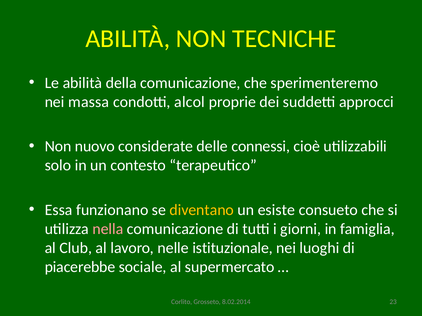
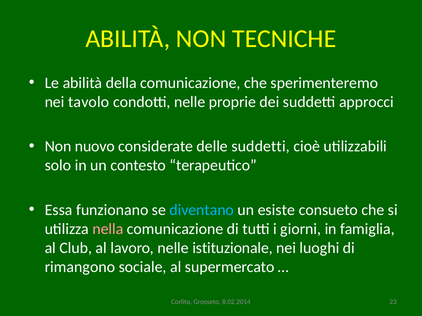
massa: massa -> tavolo
condotti alcol: alcol -> nelle
delle connessi: connessi -> suddetti
diventano colour: yellow -> light blue
piacerebbe: piacerebbe -> rimangono
